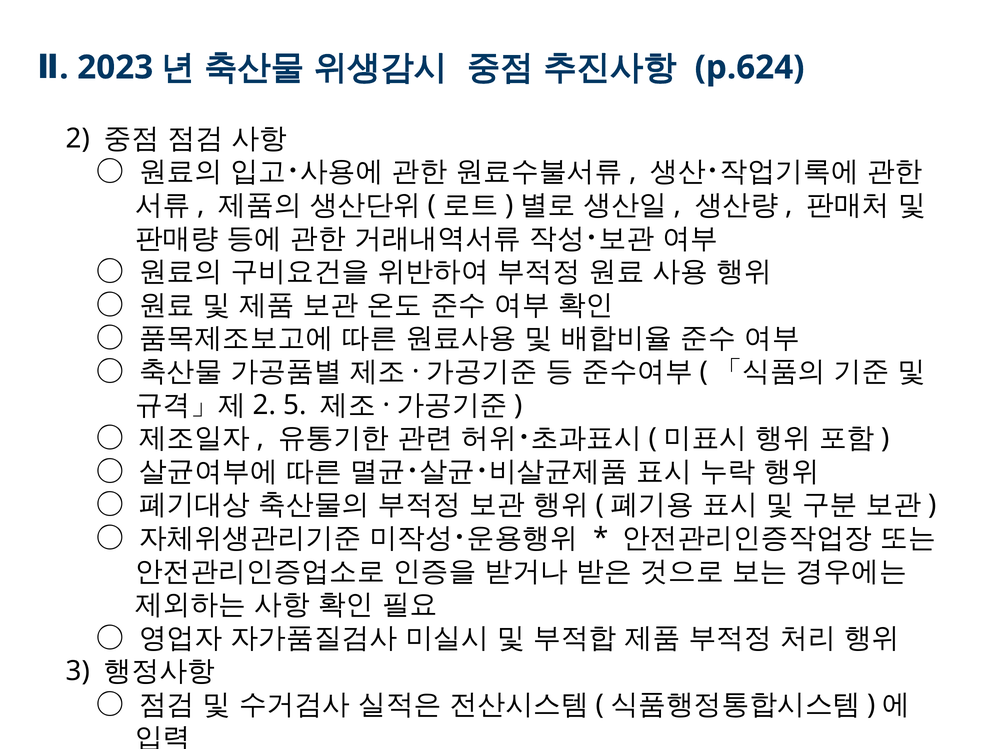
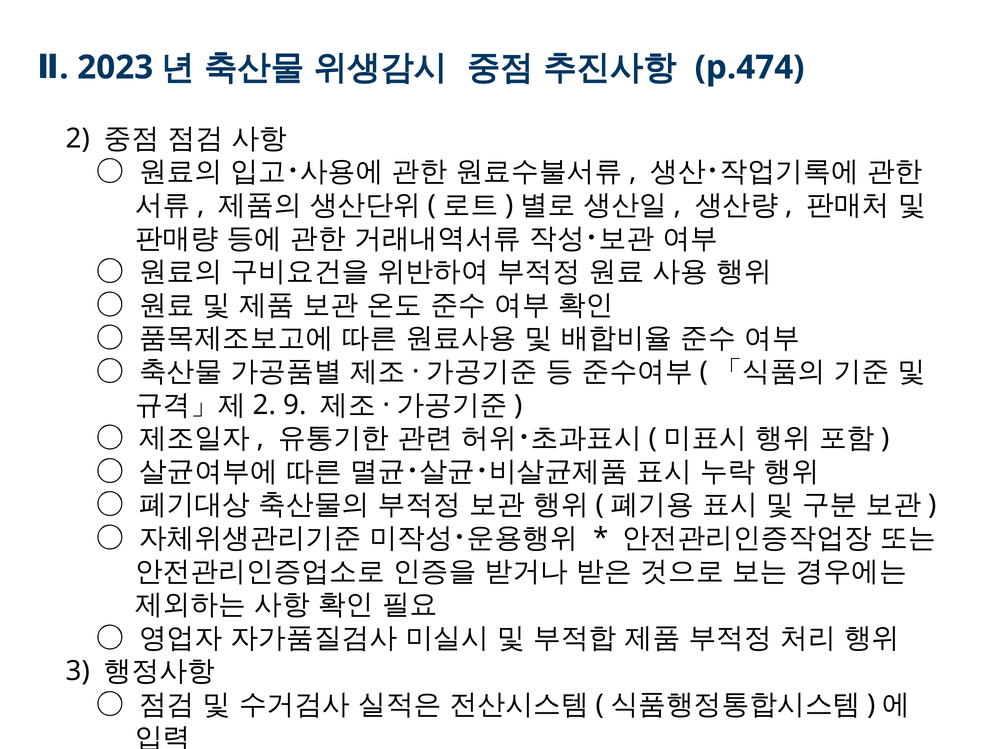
p.624: p.624 -> p.474
5: 5 -> 9
